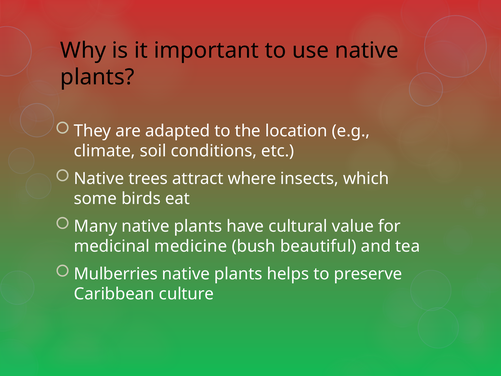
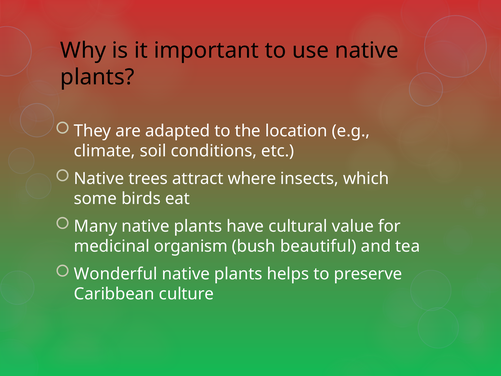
medicine: medicine -> organism
Mulberries: Mulberries -> Wonderful
